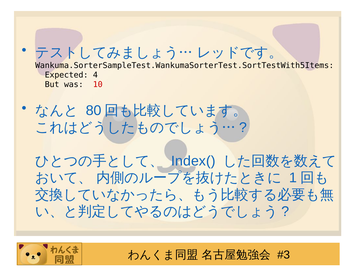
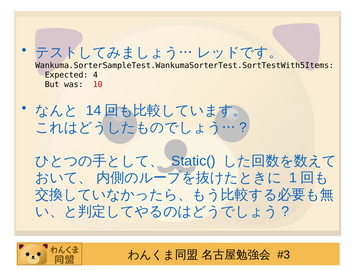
80: 80 -> 14
Index(: Index( -> Static(
